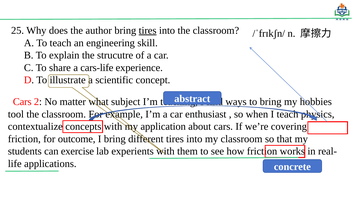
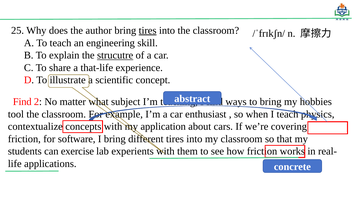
strucutre underline: none -> present
cars-life: cars-life -> that-life
Cars at (22, 102): Cars -> Find
outcome: outcome -> software
